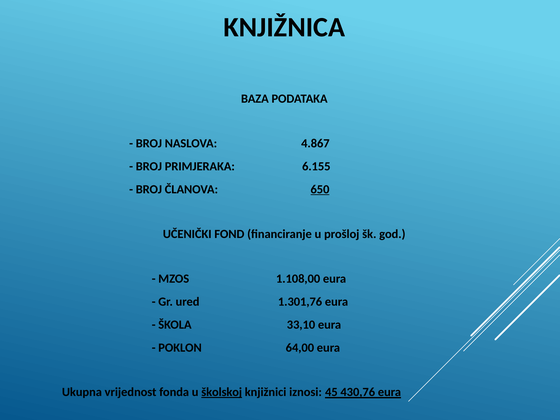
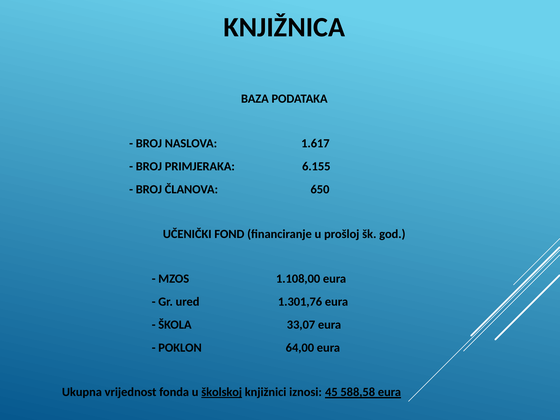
4.867: 4.867 -> 1.617
650 underline: present -> none
33,10: 33,10 -> 33,07
430,76: 430,76 -> 588,58
